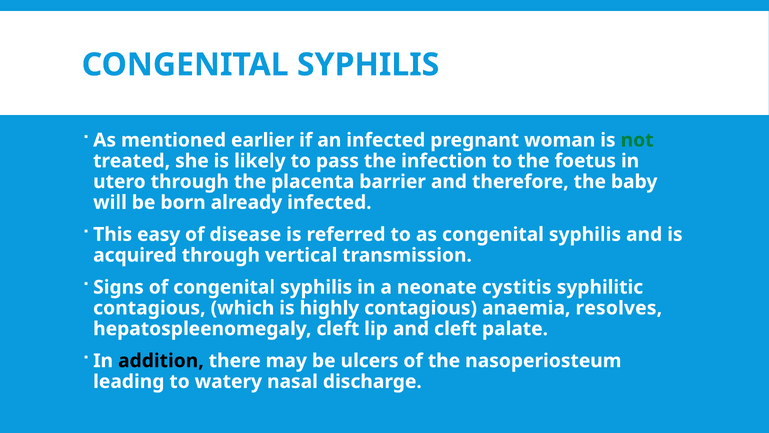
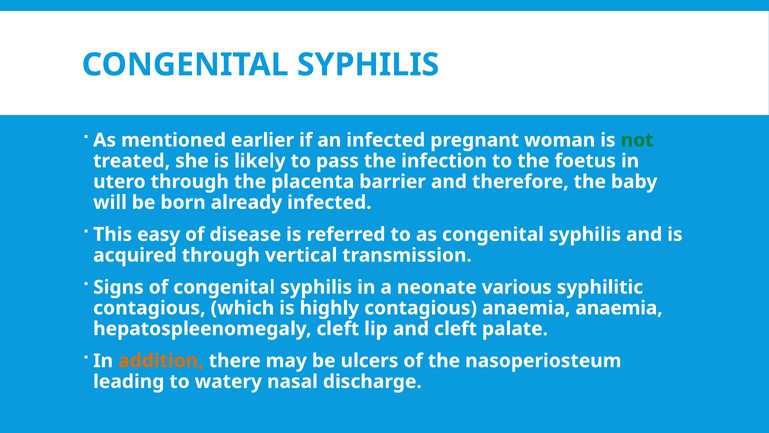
cystitis: cystitis -> various
anaemia resolves: resolves -> anaemia
addition colour: black -> orange
